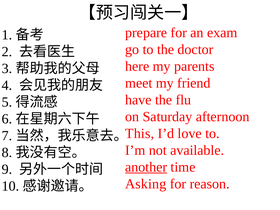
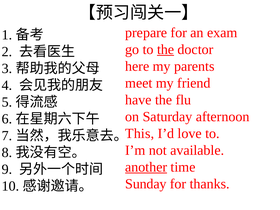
the at (166, 49) underline: none -> present
Asking: Asking -> Sunday
reason: reason -> thanks
